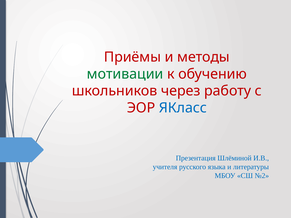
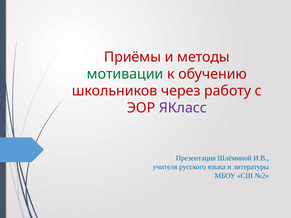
ЯКласс colour: blue -> purple
